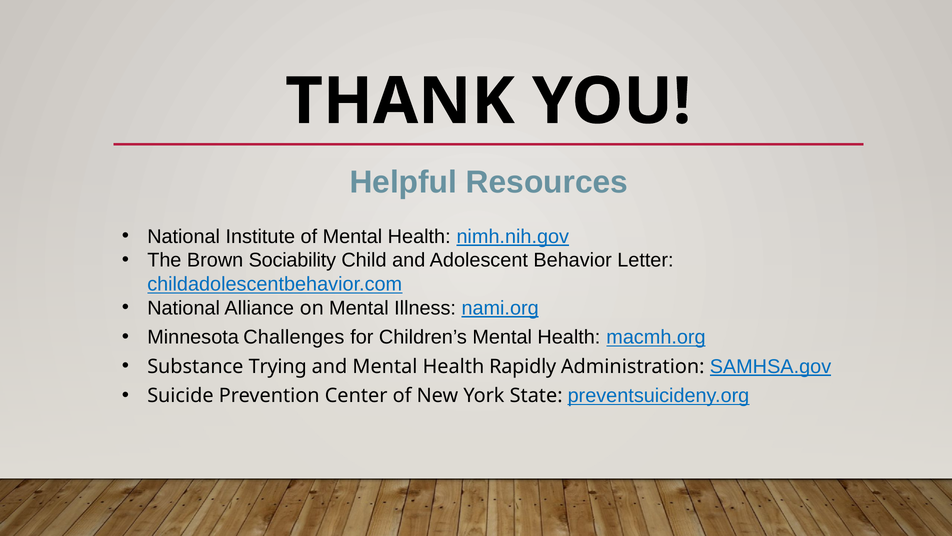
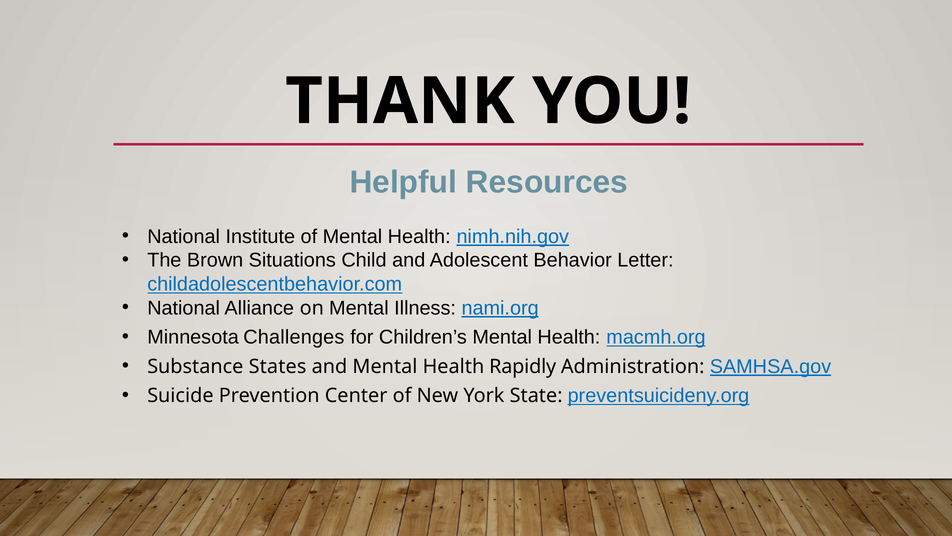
Sociability: Sociability -> Situations
Trying: Trying -> States
